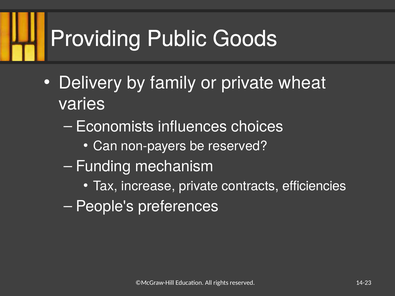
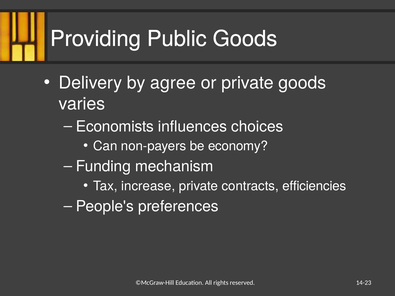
family: family -> agree
private wheat: wheat -> goods
be reserved: reserved -> economy
